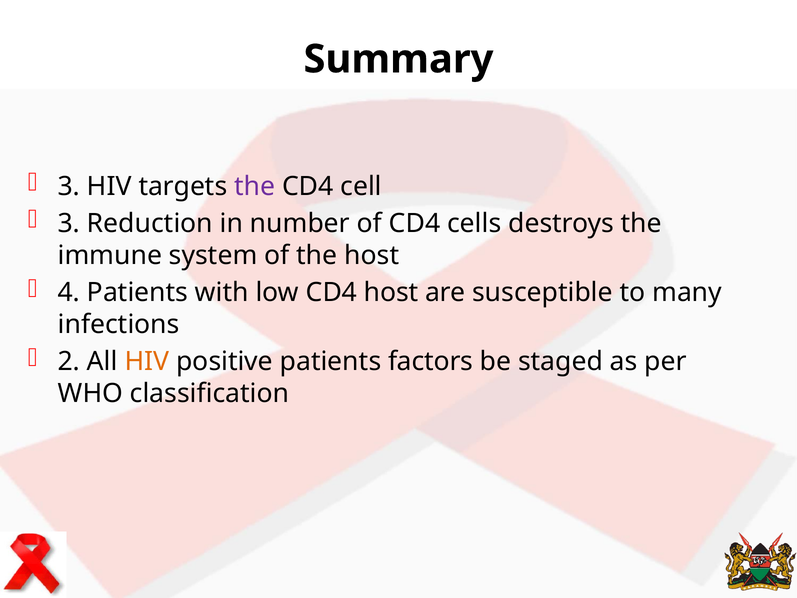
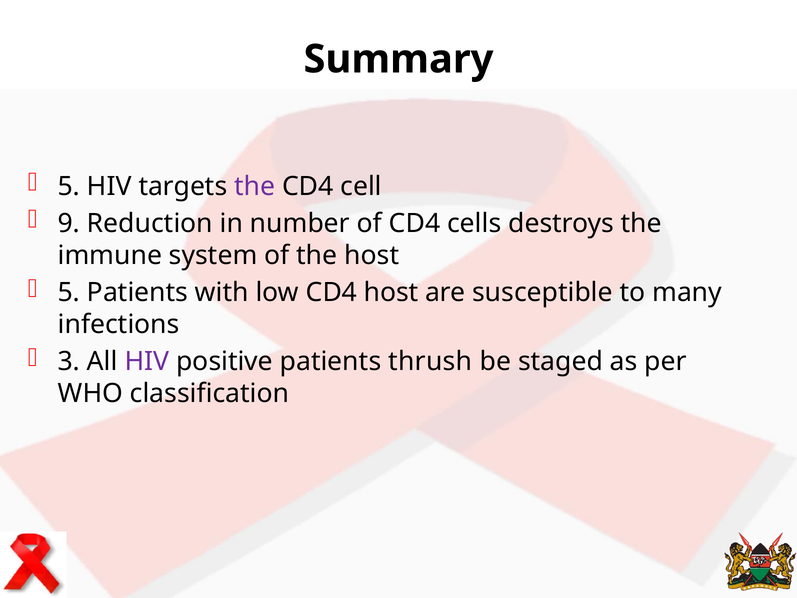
3 at (69, 186): 3 -> 5
3 at (69, 223): 3 -> 9
4 at (69, 292): 4 -> 5
2: 2 -> 3
HIV at (147, 362) colour: orange -> purple
factors: factors -> thrush
